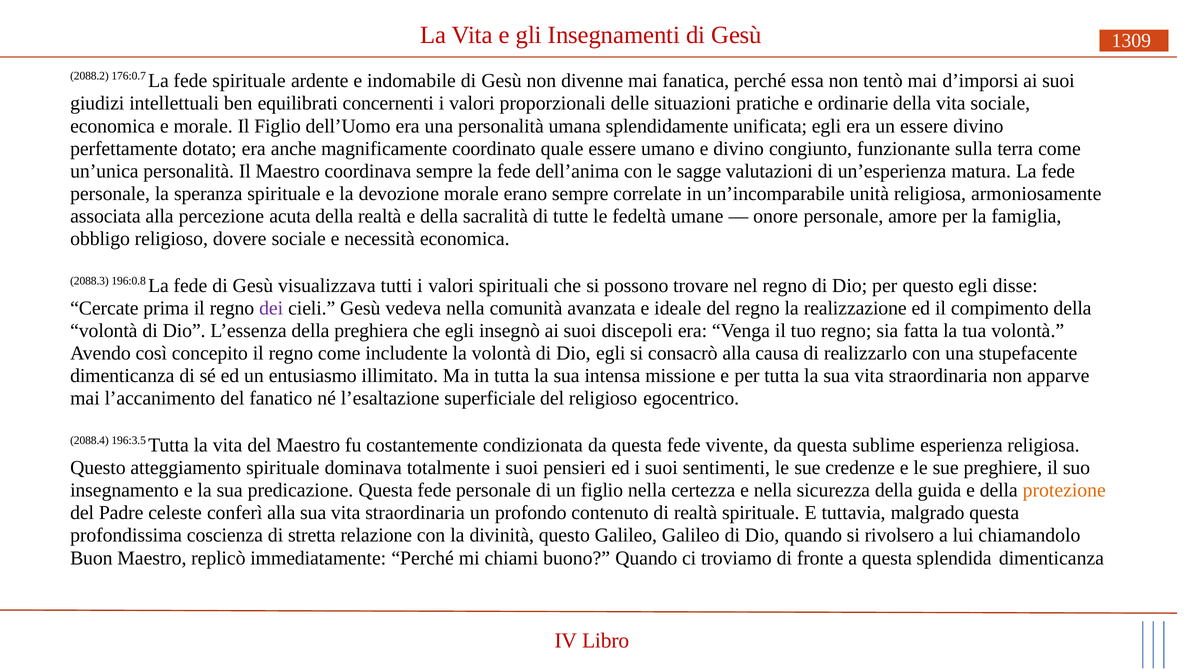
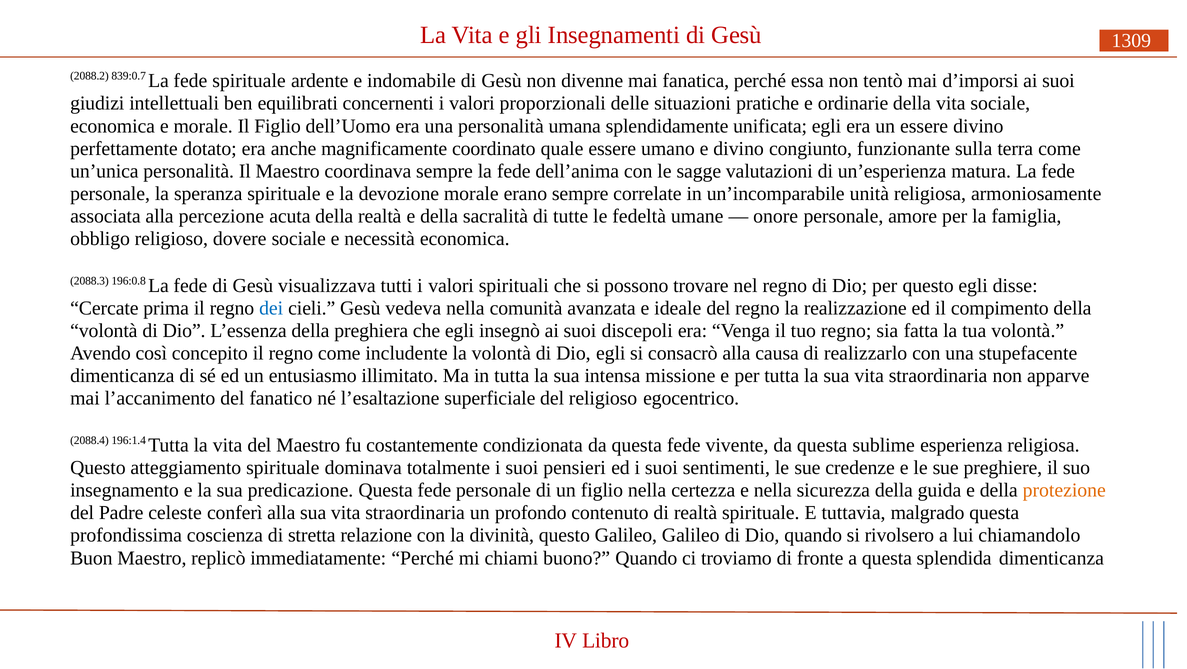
176:0.7: 176:0.7 -> 839:0.7
dei colour: purple -> blue
196:3.5: 196:3.5 -> 196:1.4
